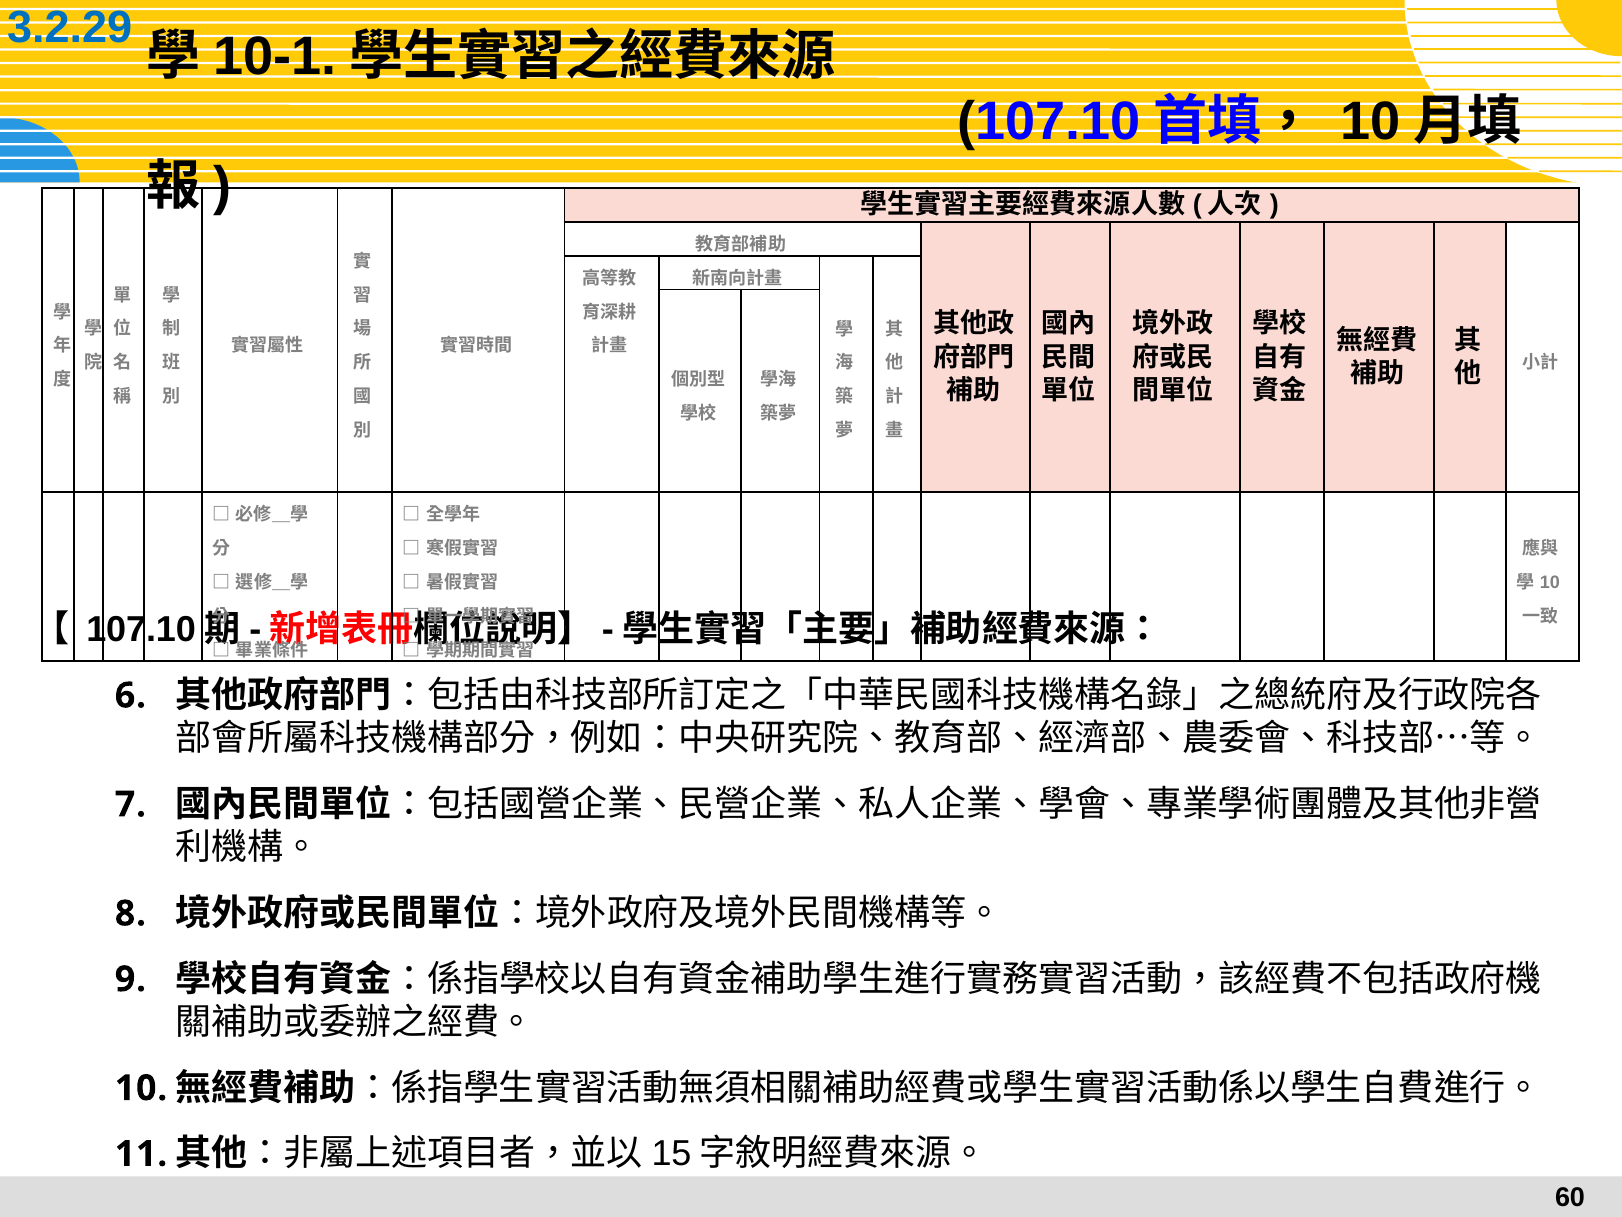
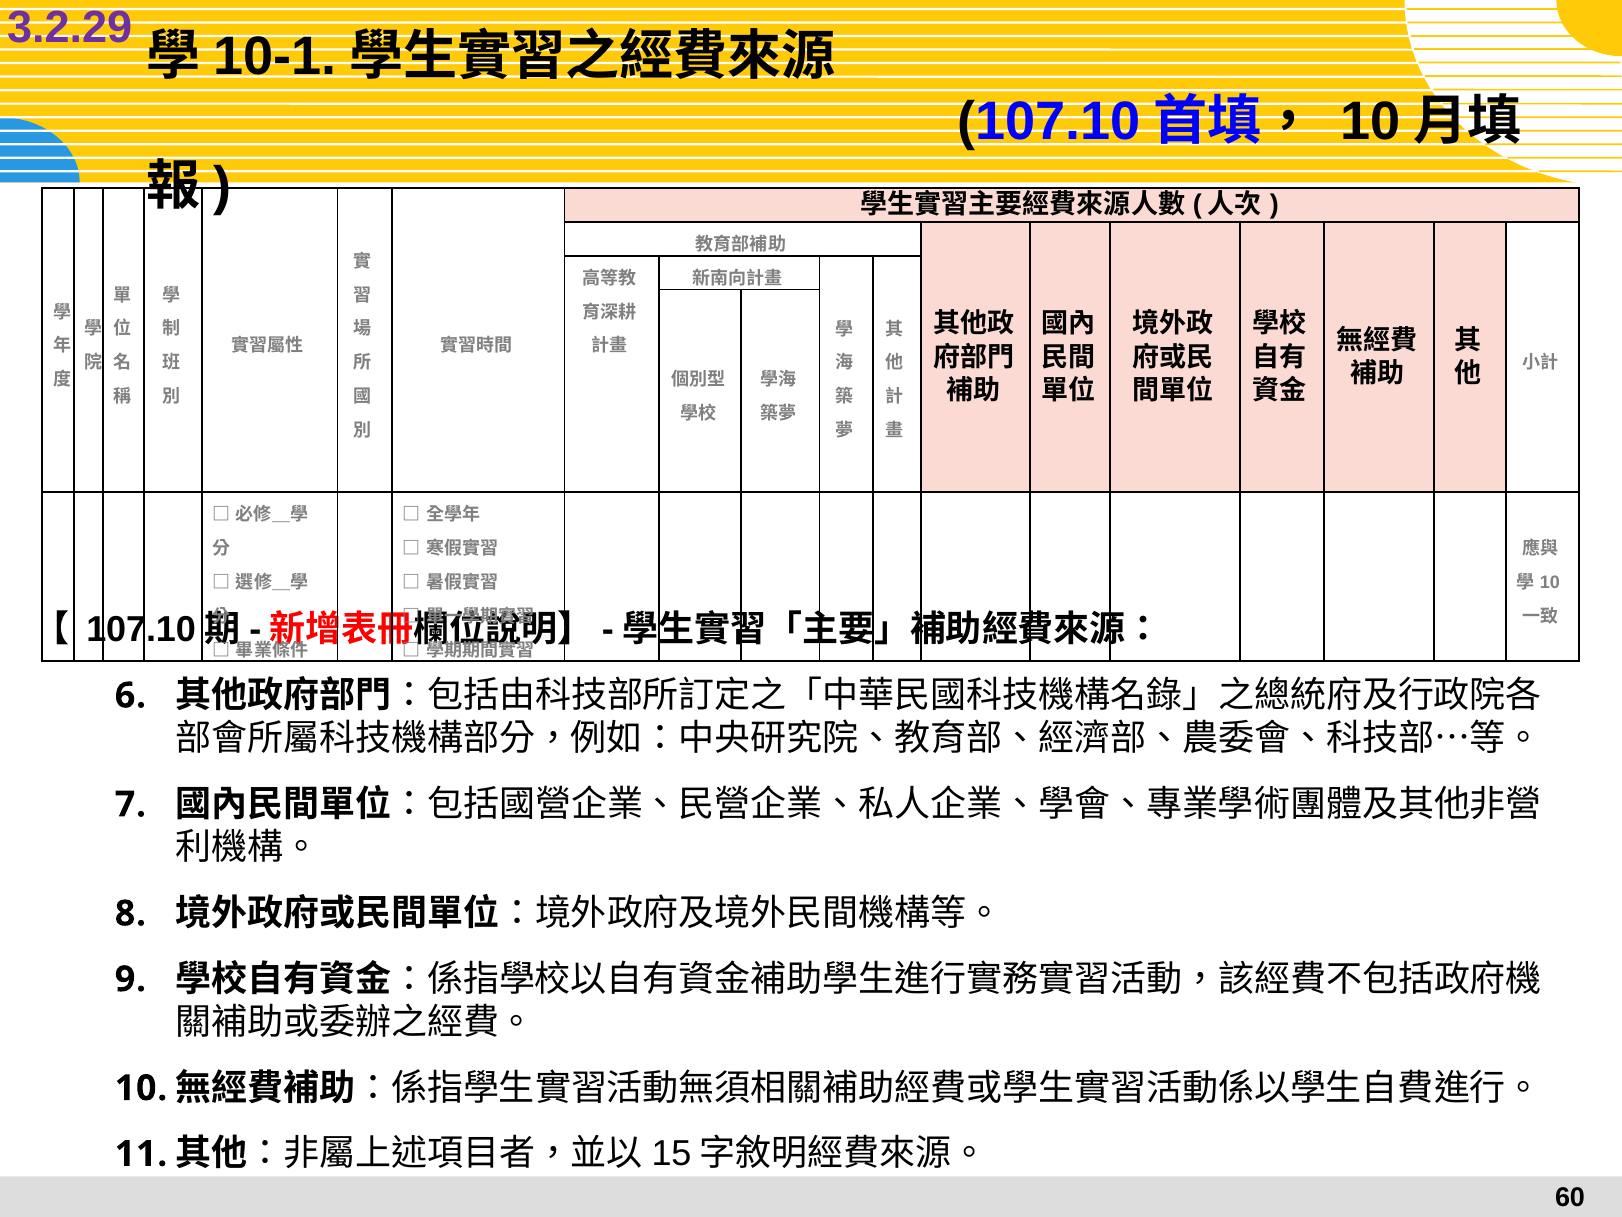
3.2.29 colour: blue -> purple
